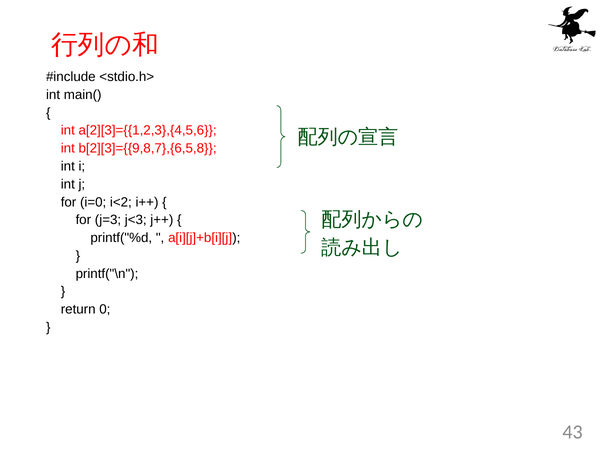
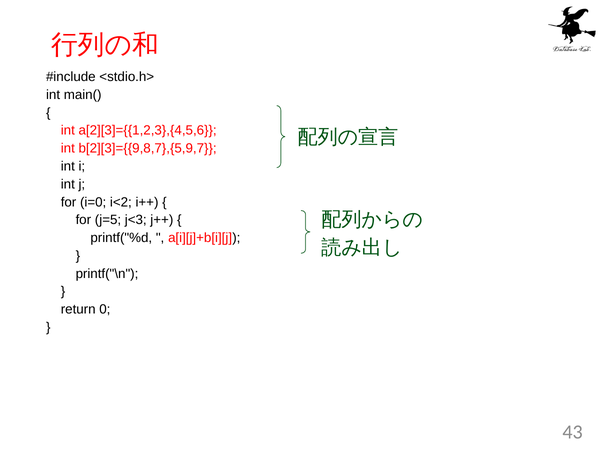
b[2][3]={{9,8,7},{6,5,8: b[2][3]={{9,8,7},{6,5,8 -> b[2][3]={{9,8,7},{5,9,7
j=3: j=3 -> j=5
